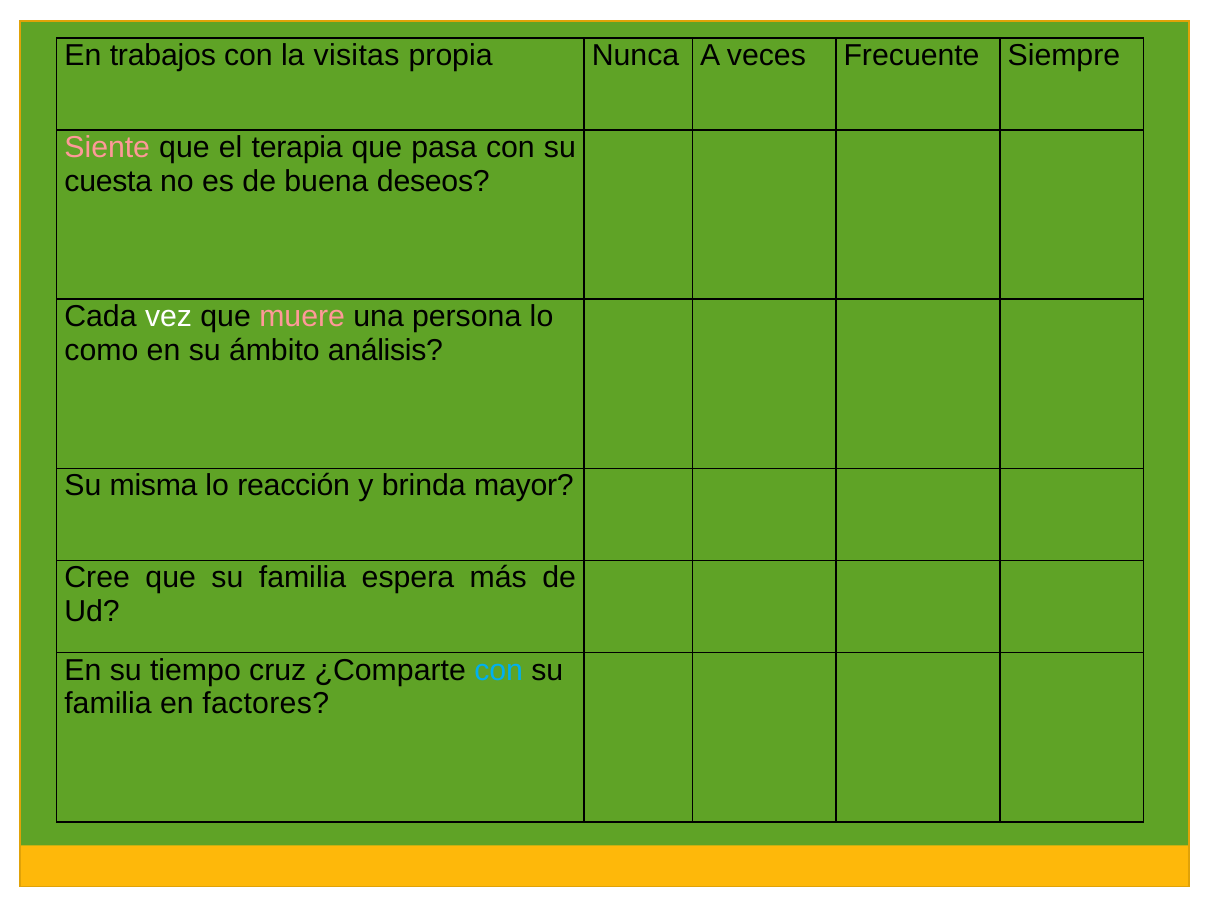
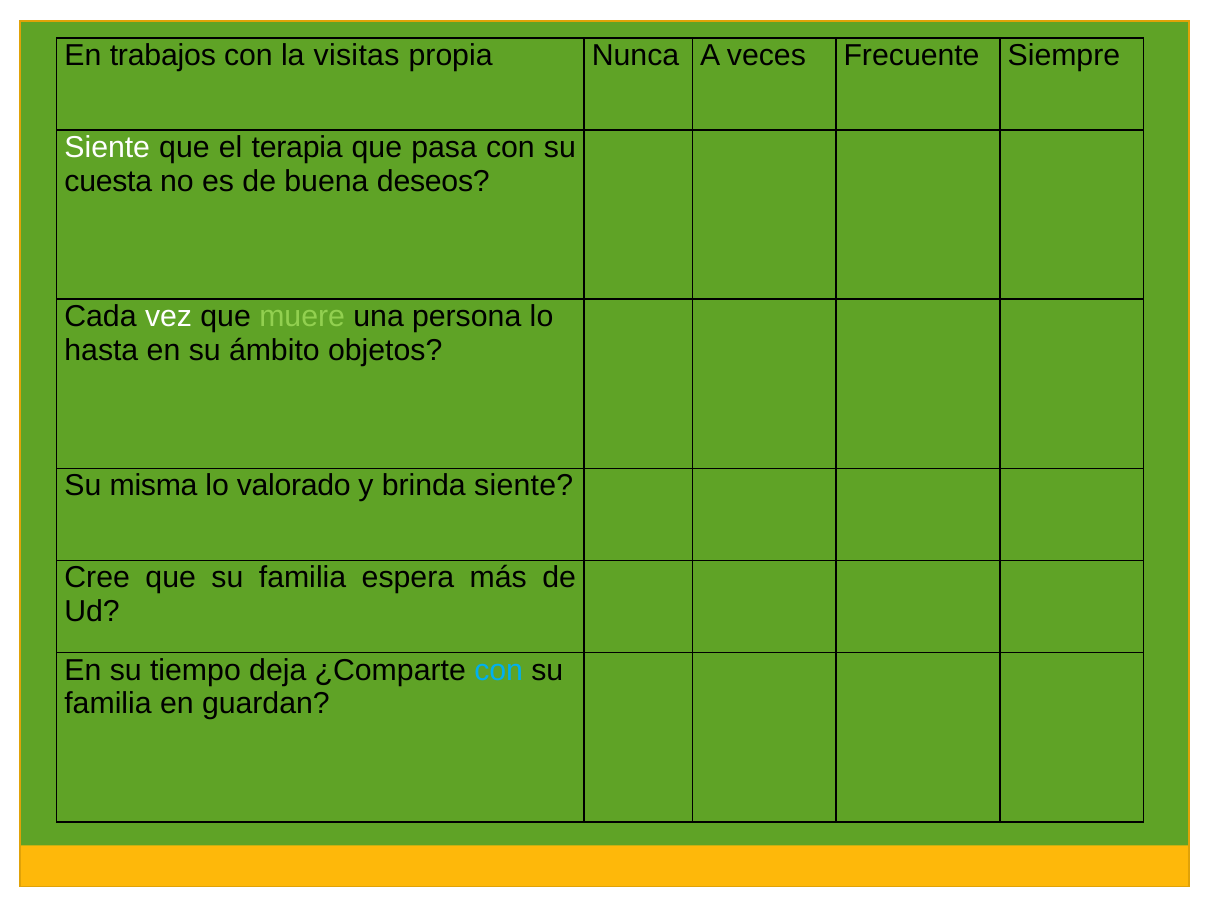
Siente at (107, 148) colour: pink -> white
muere colour: pink -> light green
como: como -> hasta
análisis: análisis -> objetos
reacción: reacción -> valorado
brinda mayor: mayor -> siente
cruz: cruz -> deja
factores: factores -> guardan
